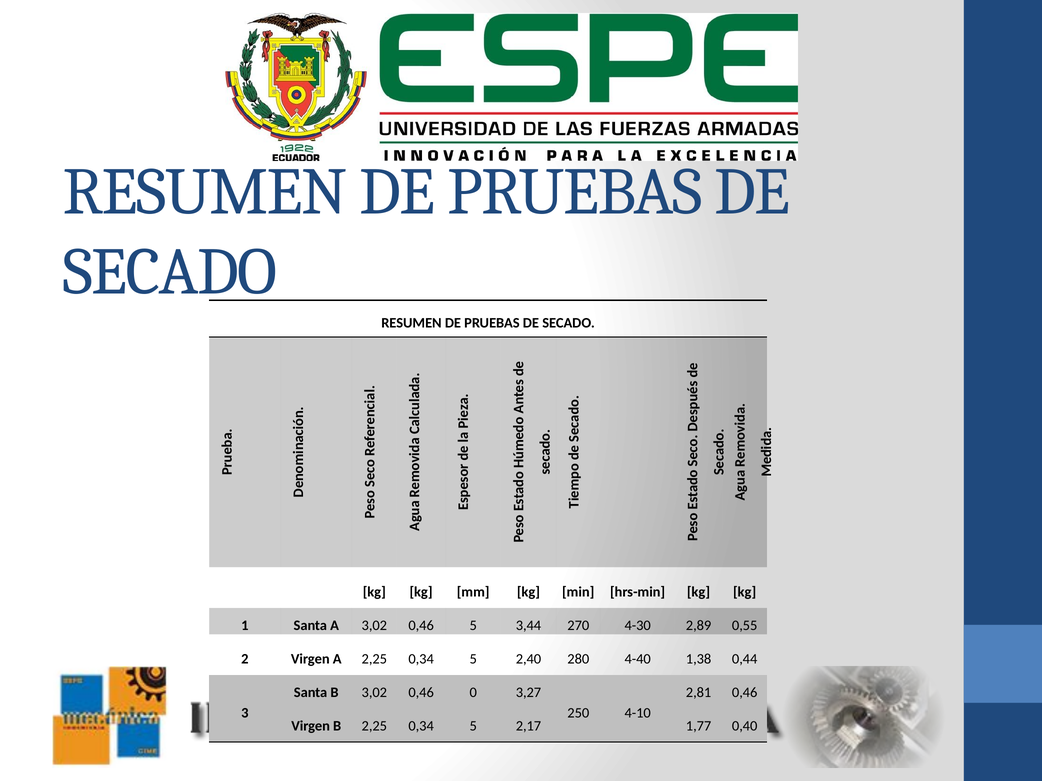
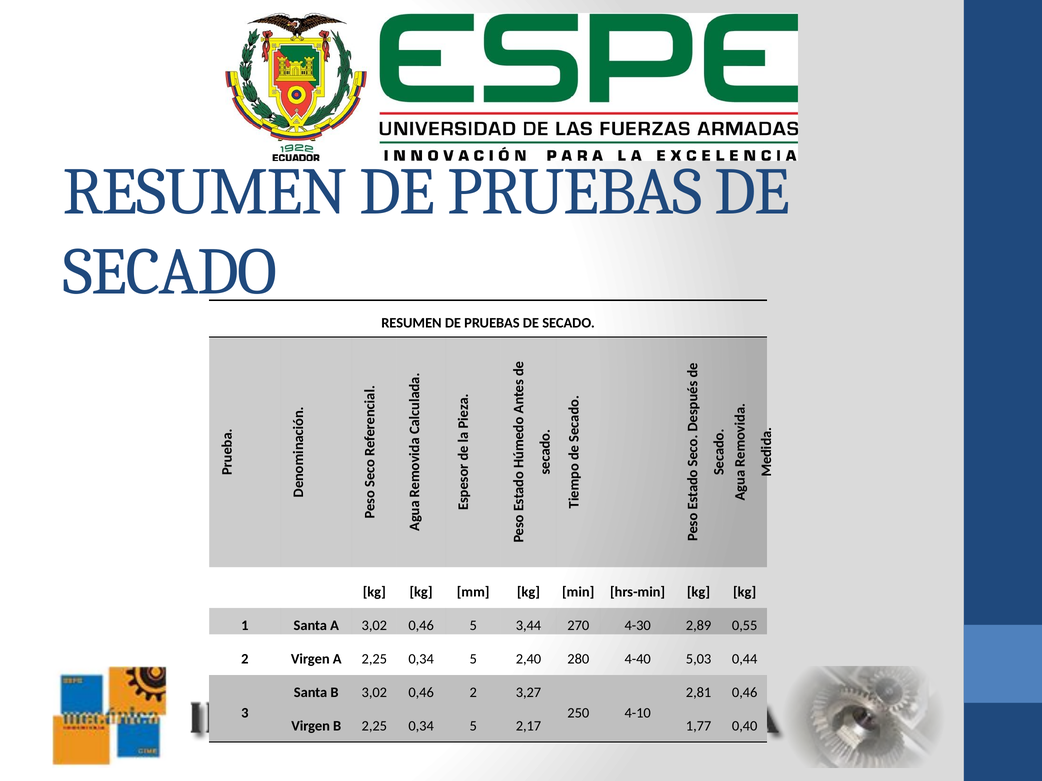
1,38: 1,38 -> 5,03
0,46 0: 0 -> 2
